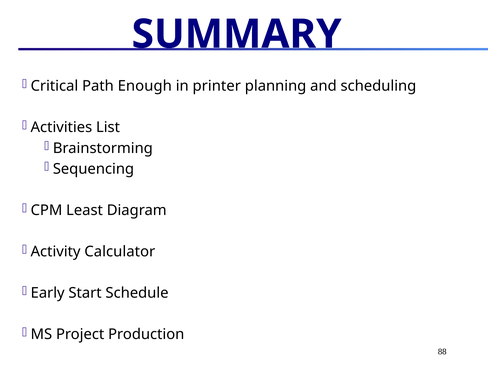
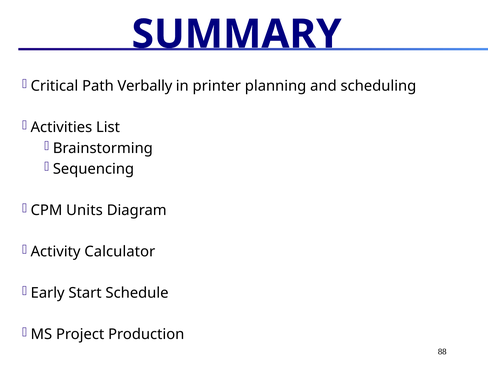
Enough: Enough -> Verbally
Least: Least -> Units
